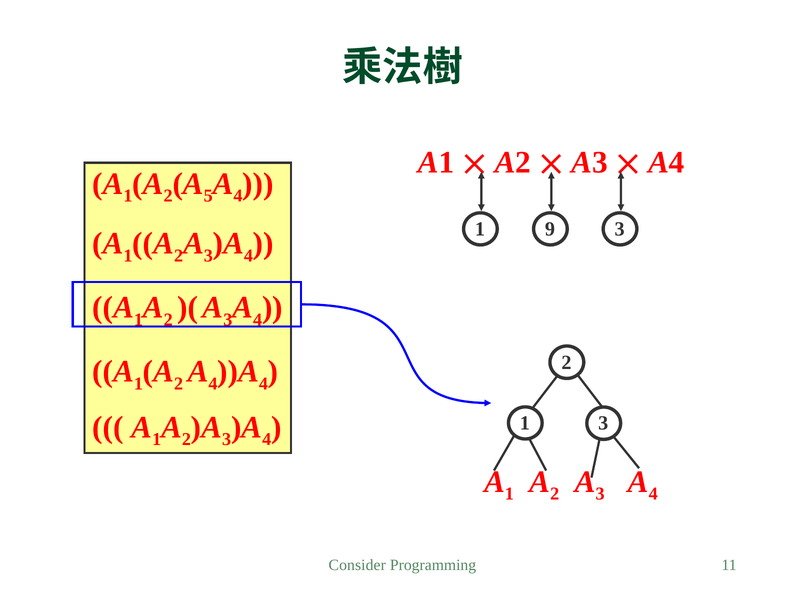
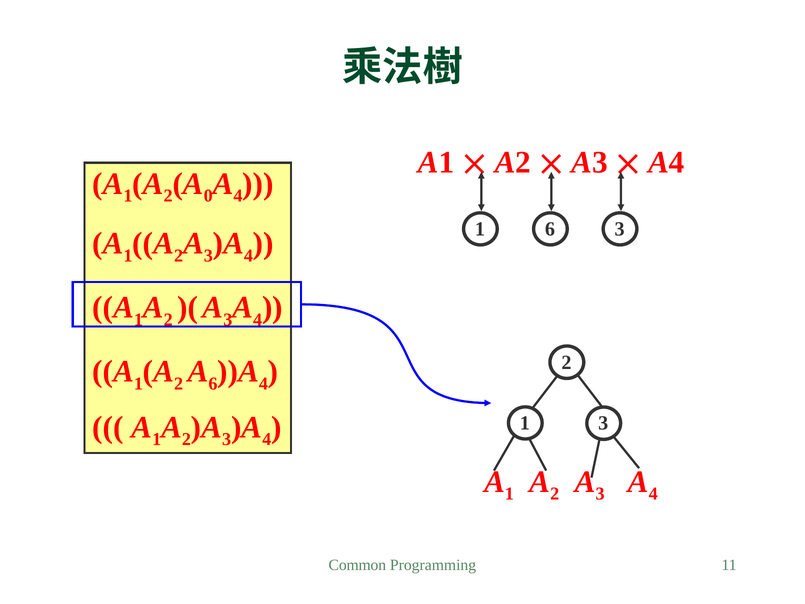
5: 5 -> 0
1 9: 9 -> 6
4 at (213, 384): 4 -> 6
Consider: Consider -> Common
